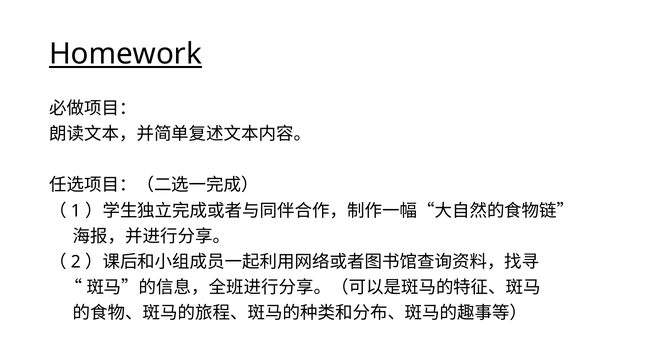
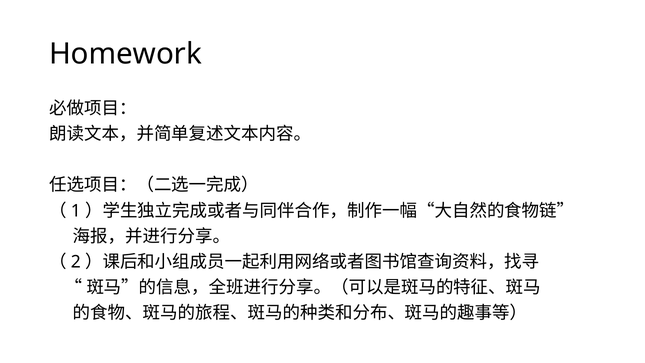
Homework underline: present -> none
